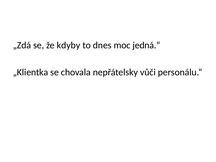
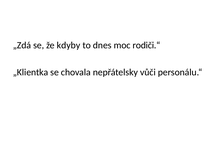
jedná.“: jedná.“ -> rodiči.“
